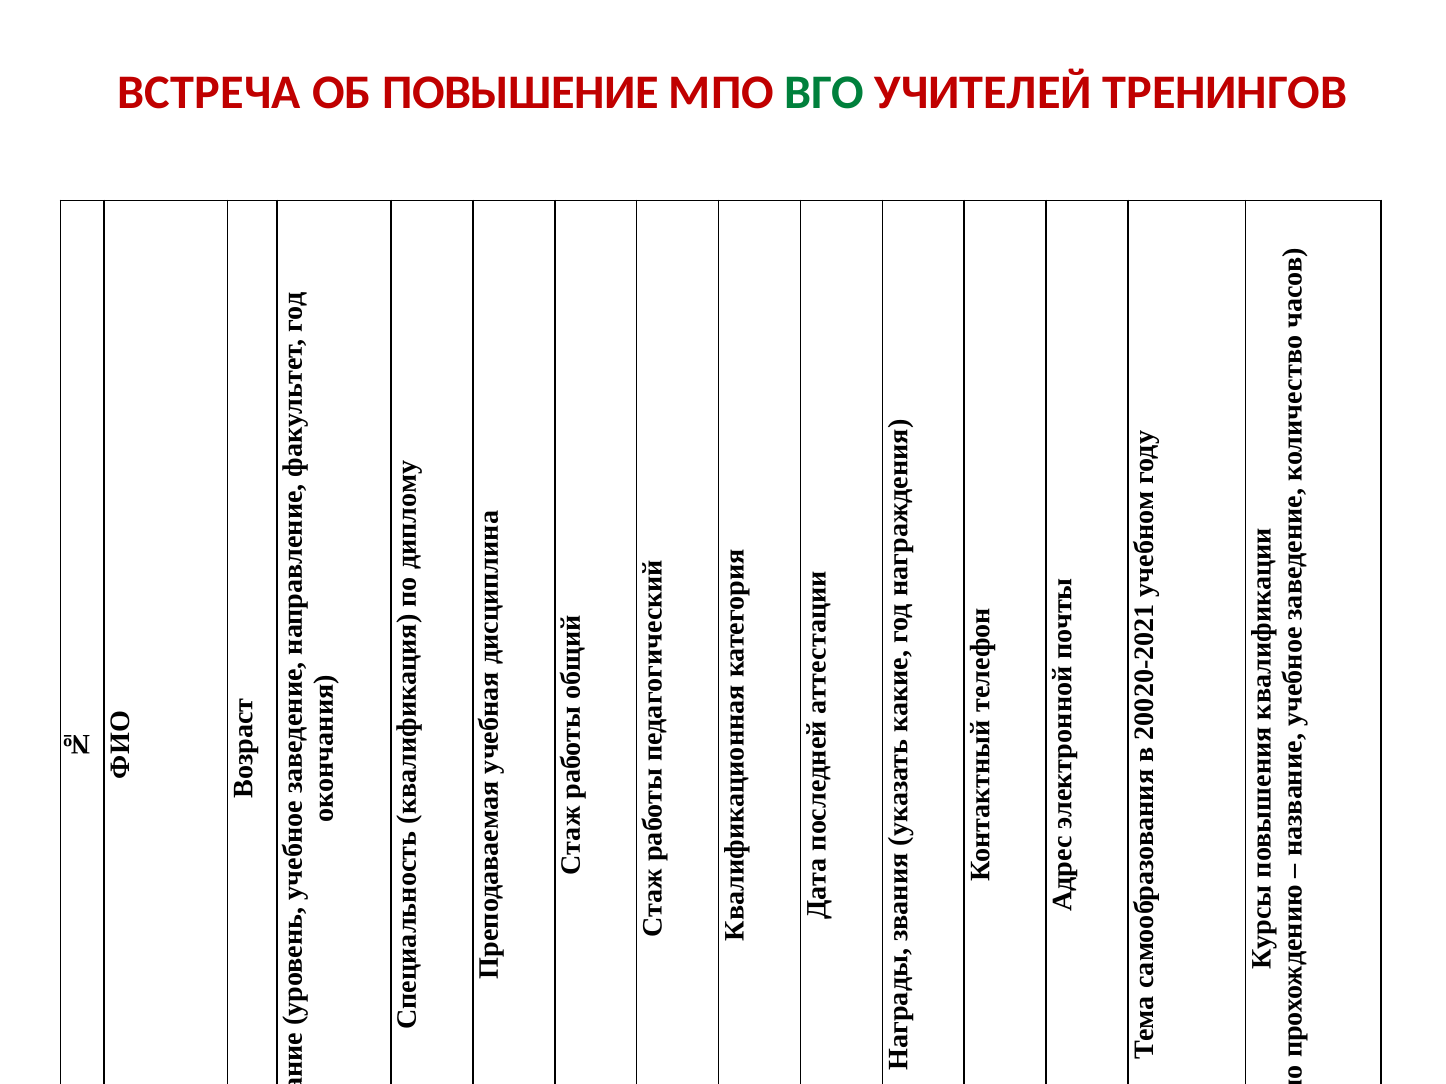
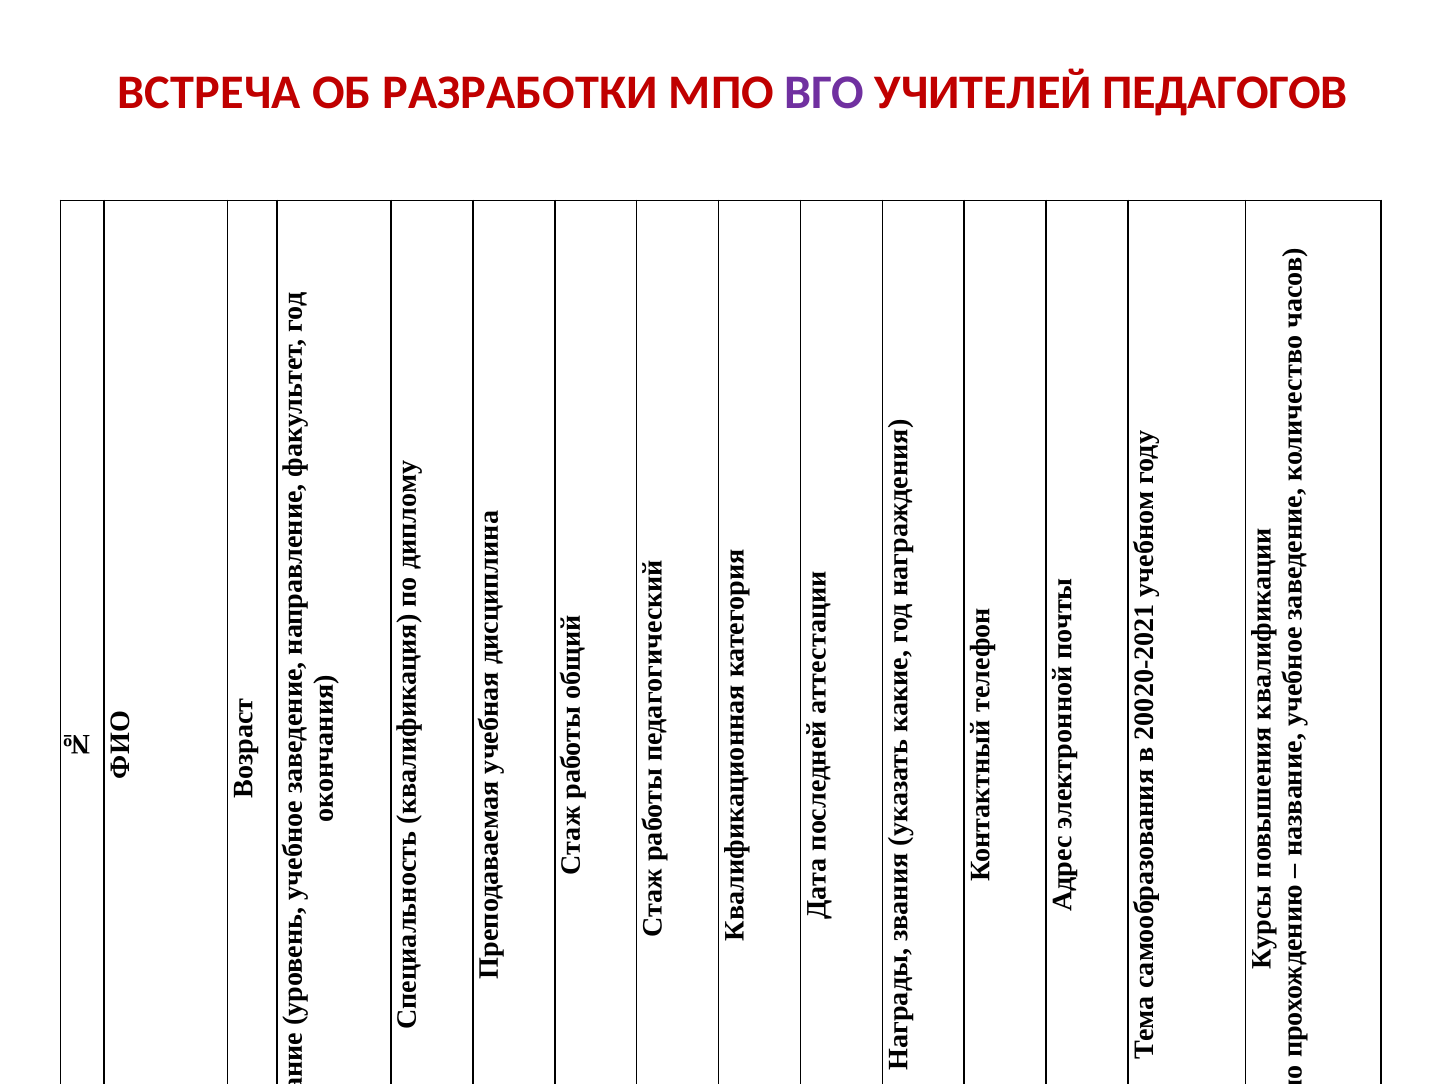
ПОВЫШЕНИЕ: ПОВЫШЕНИЕ -> РАЗРАБОТКИ
ВГО colour: green -> purple
ТРЕНИНГОВ: ТРЕНИНГОВ -> ПЕДАГОГОВ
